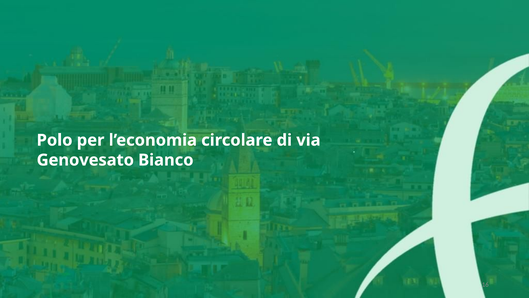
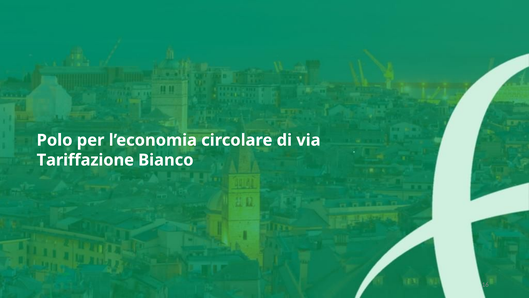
Genovesato: Genovesato -> Tariffazione
